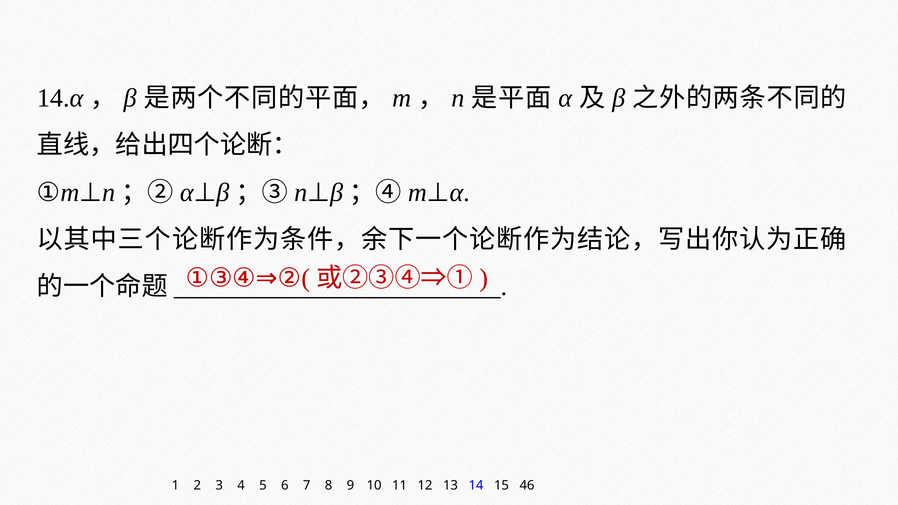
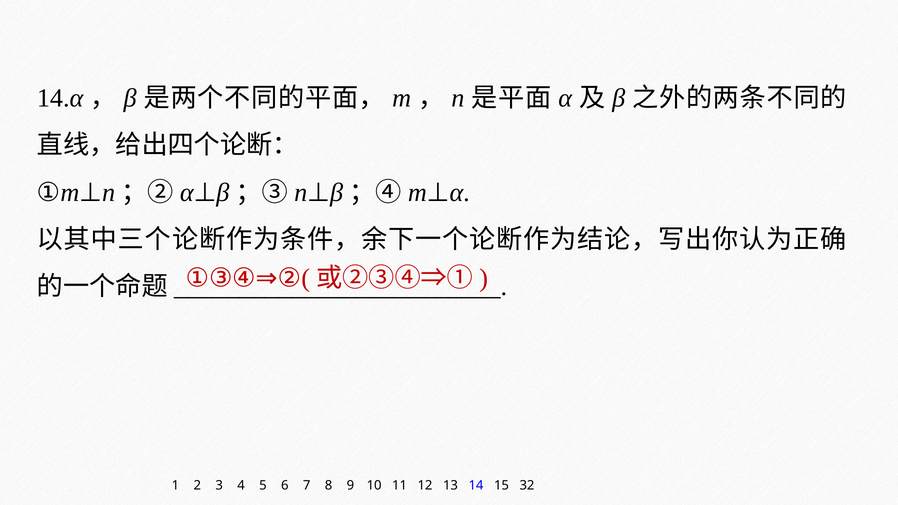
46: 46 -> 32
